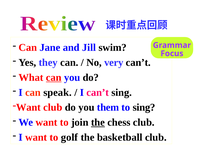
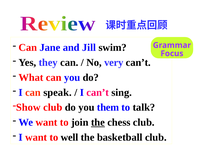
can at (54, 77) underline: present -> none
Want at (28, 107): Want -> Show
to sing: sing -> talk
golf: golf -> well
